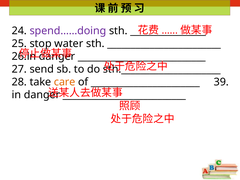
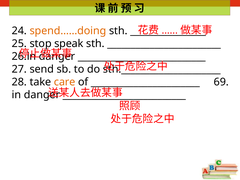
spend……doing colour: purple -> orange
water: water -> speak
39: 39 -> 69
